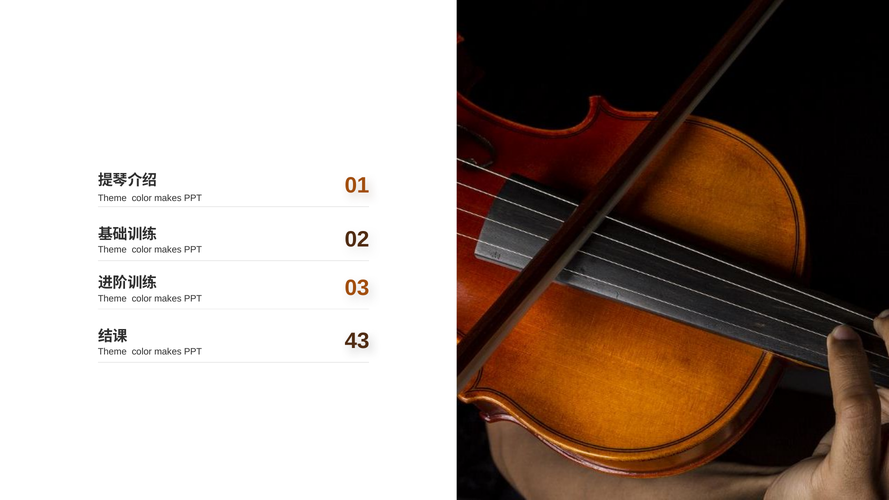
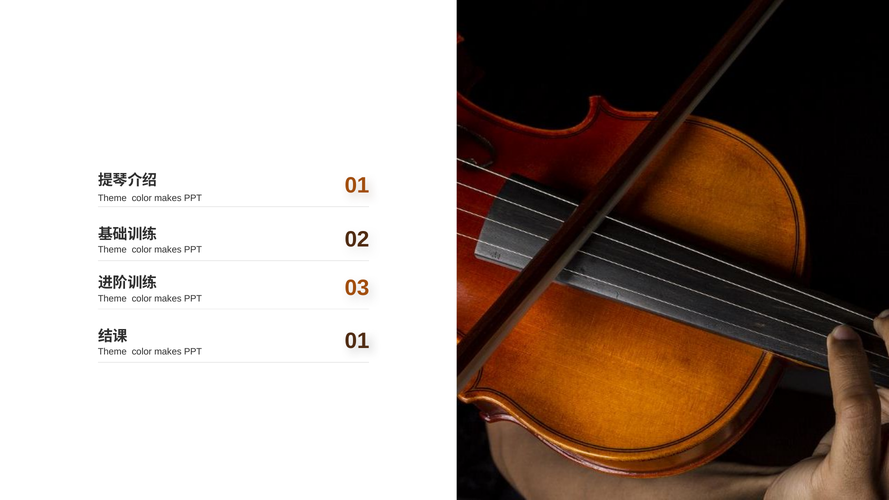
43 at (357, 341): 43 -> 01
